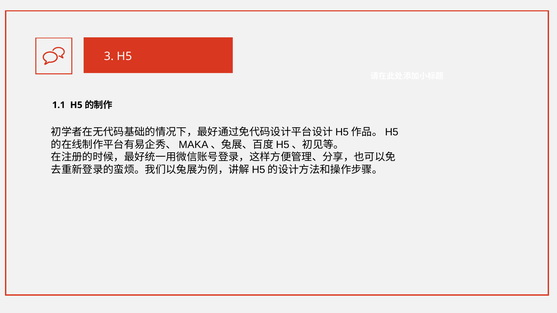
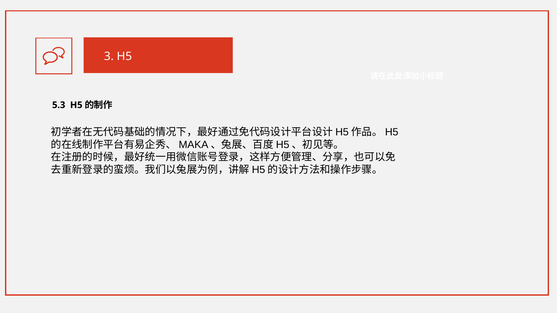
1.1: 1.1 -> 5.3
